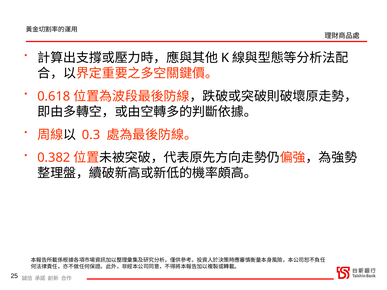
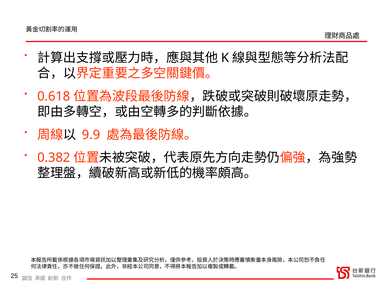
0.3: 0.3 -> 9.9
